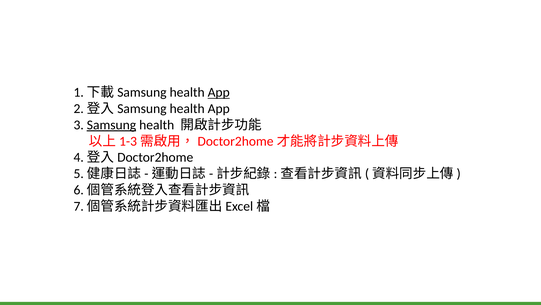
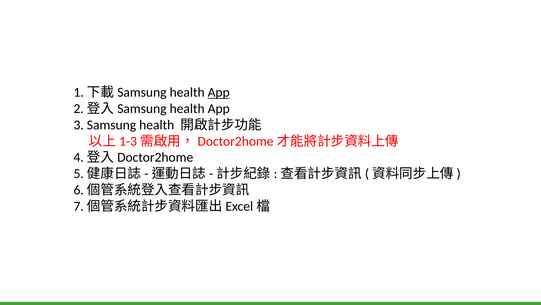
Samsung underline: present -> none
